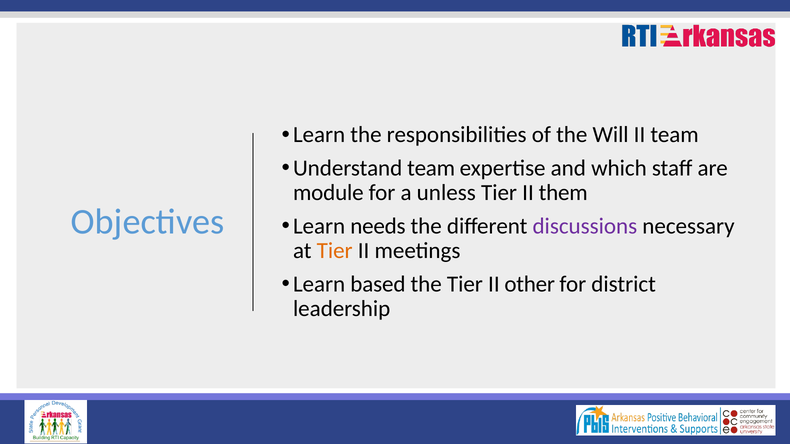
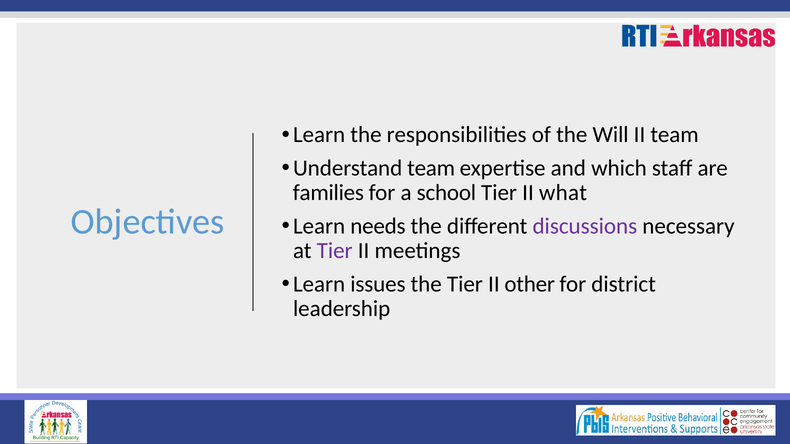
module: module -> families
unless: unless -> school
them: them -> what
Tier at (335, 251) colour: orange -> purple
based: based -> issues
